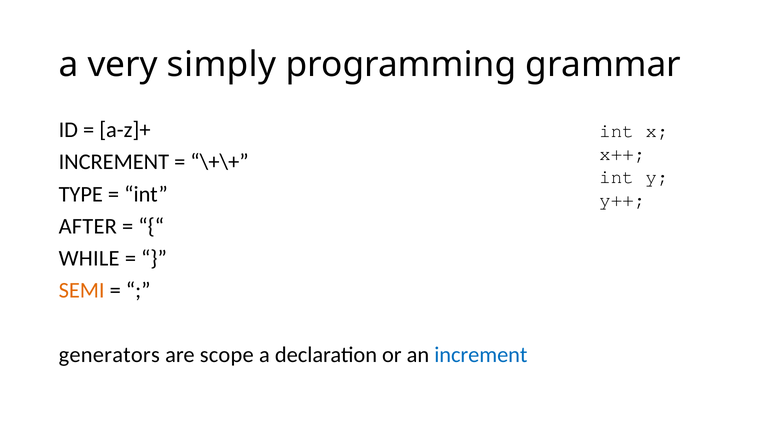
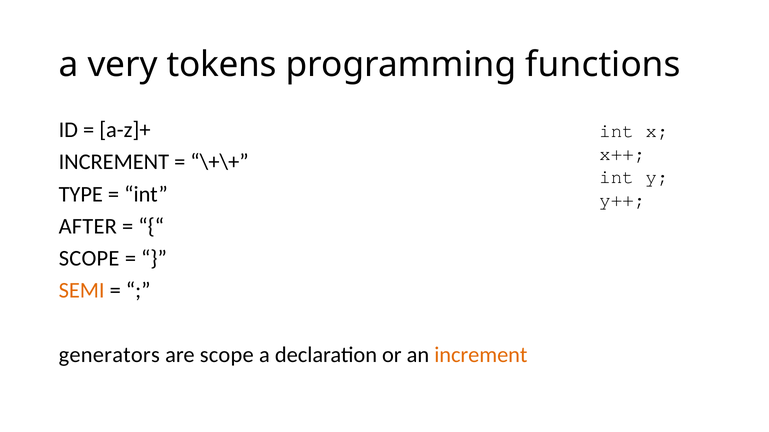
simply: simply -> tokens
grammar: grammar -> functions
WHILE at (89, 259): WHILE -> SCOPE
increment at (481, 355) colour: blue -> orange
